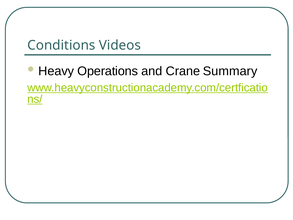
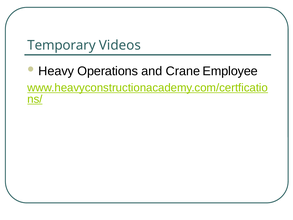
Conditions: Conditions -> Temporary
Summary: Summary -> Employee
